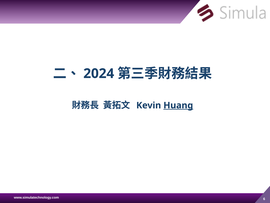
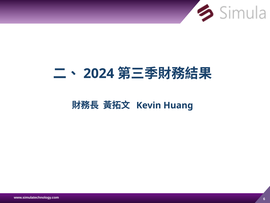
Huang underline: present -> none
